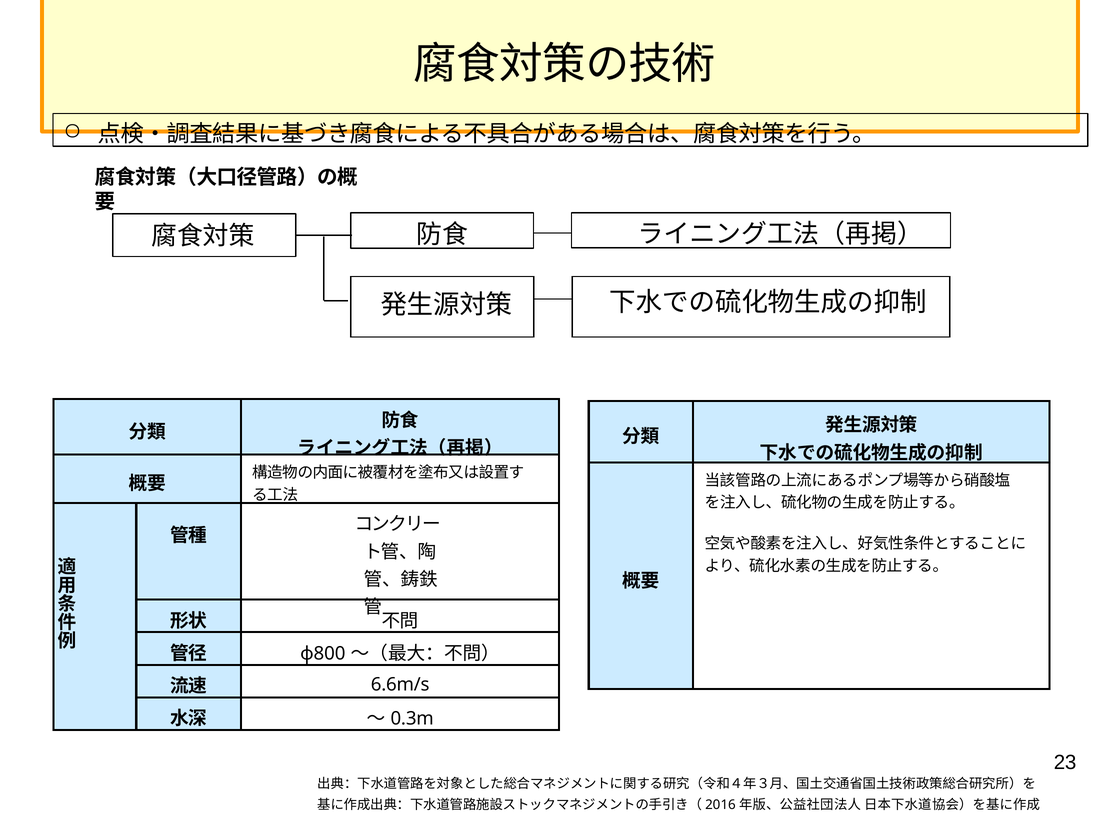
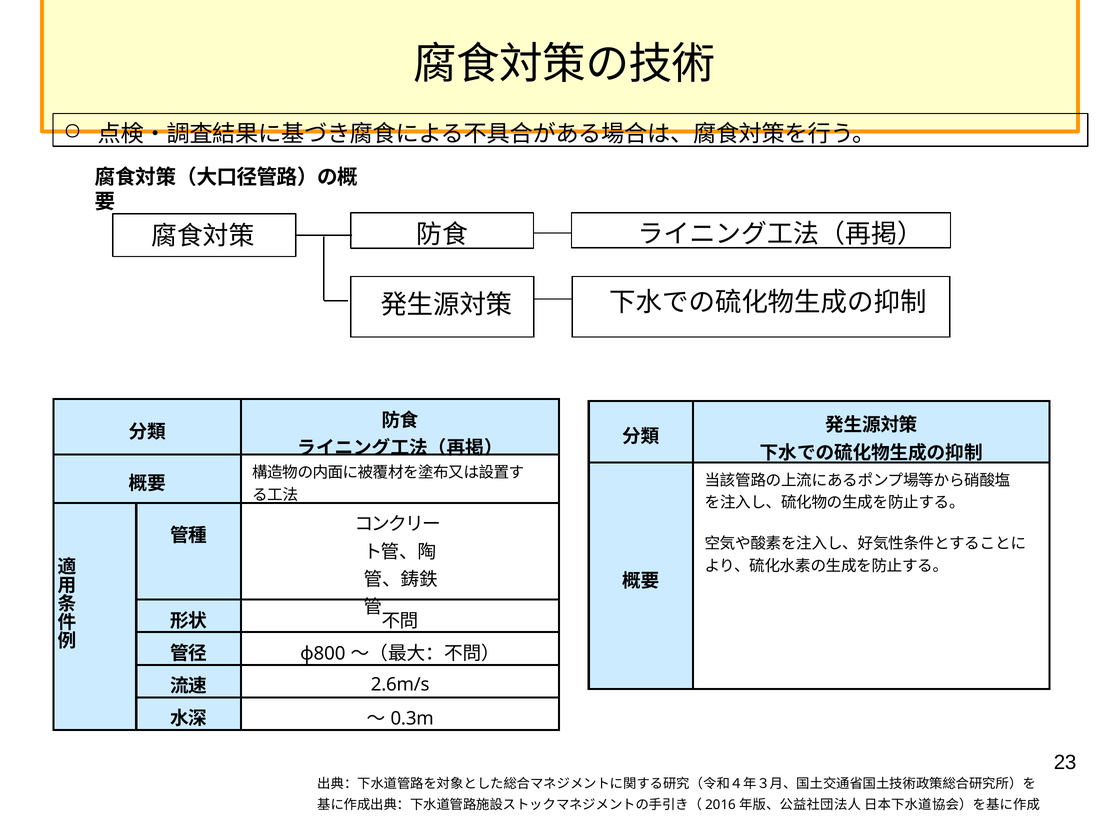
6.6m/s: 6.6m/s -> 2.6m/s
